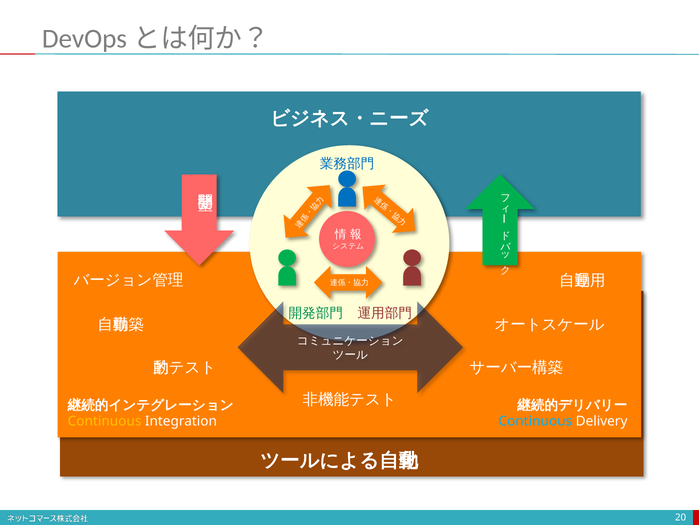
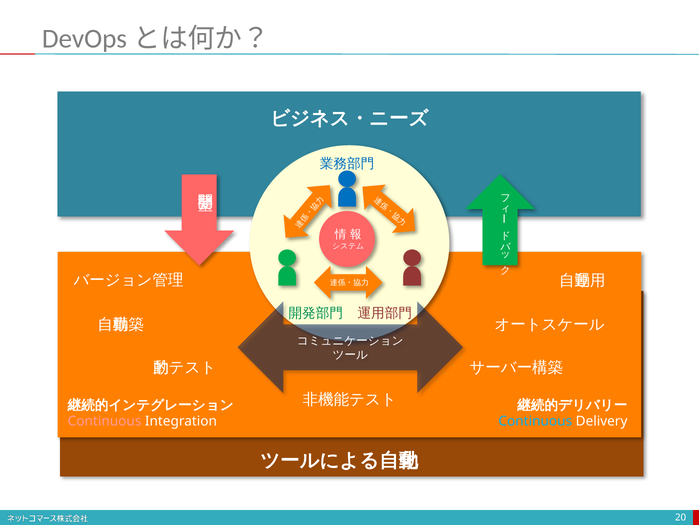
Continuous at (105, 421) colour: yellow -> pink
